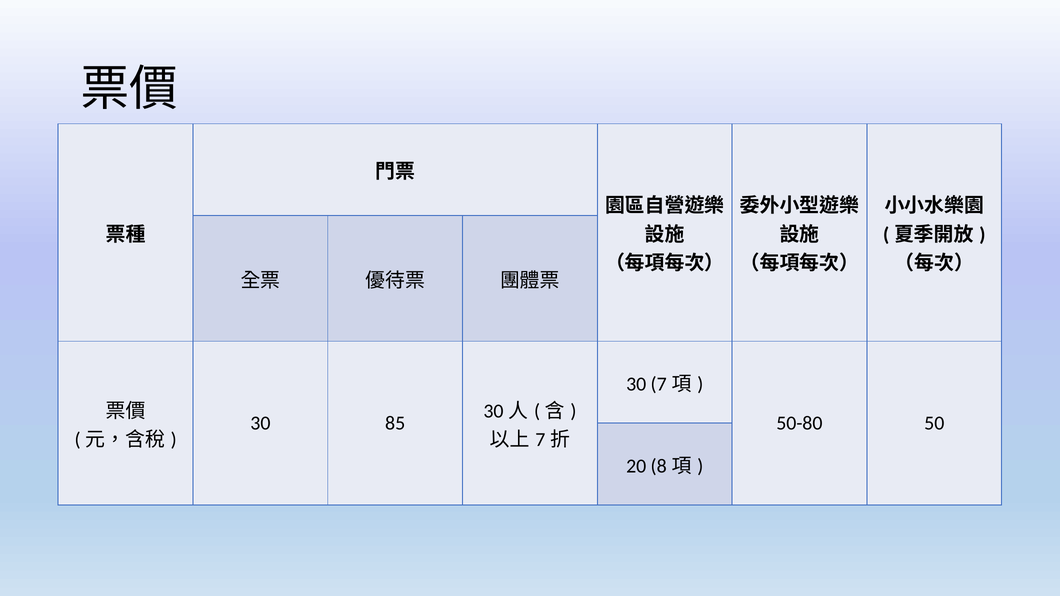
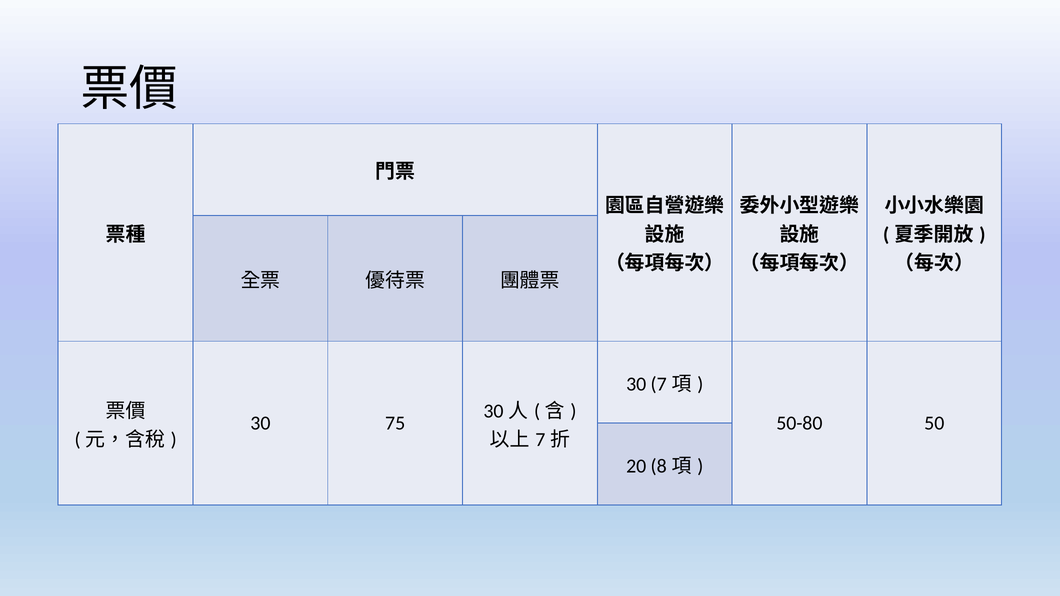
85: 85 -> 75
